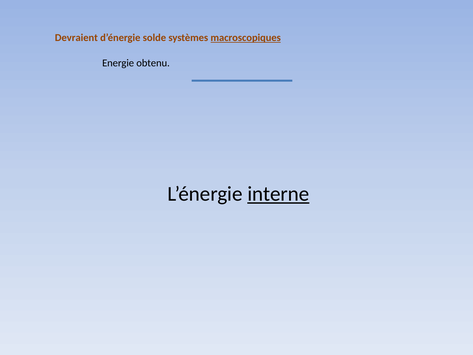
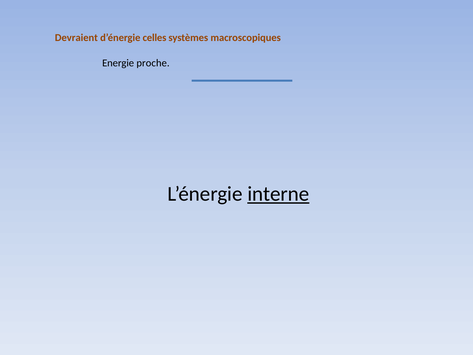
solde: solde -> celles
macroscopiques underline: present -> none
obtenu: obtenu -> proche
